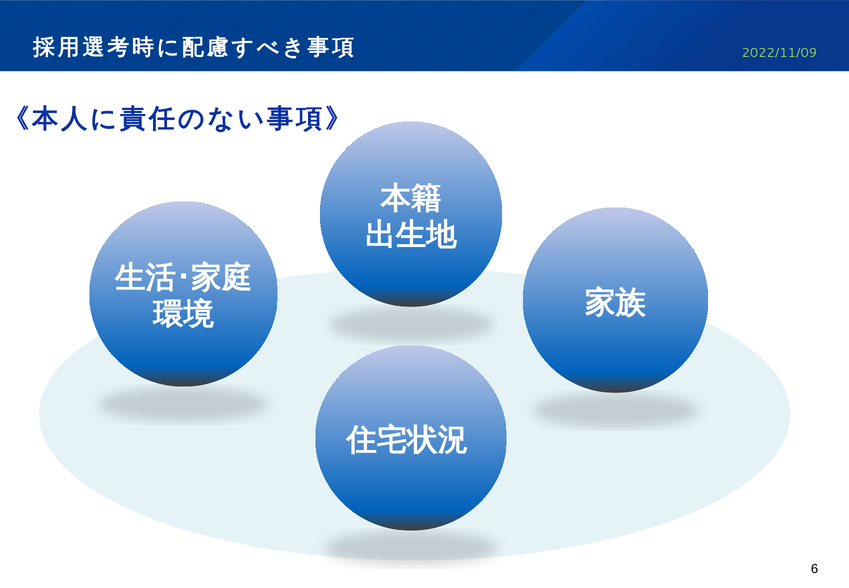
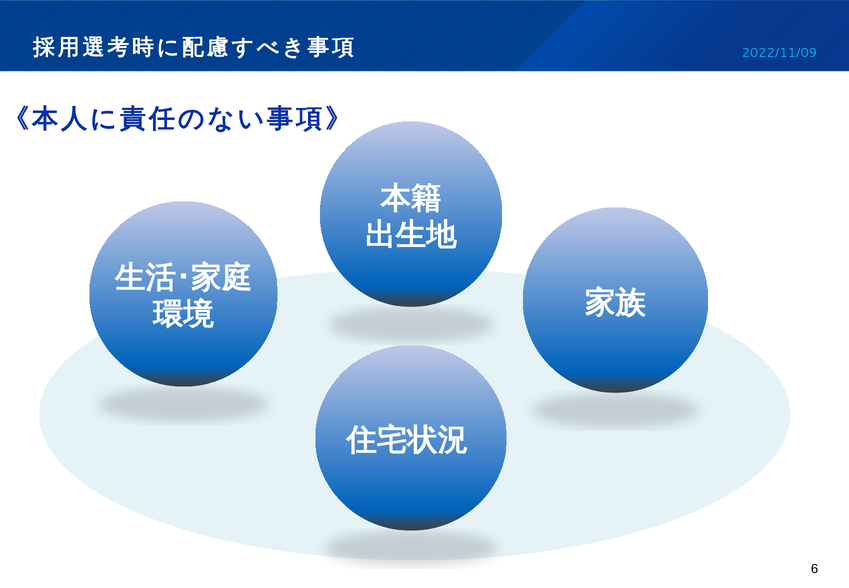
2022/11/09 colour: light green -> light blue
